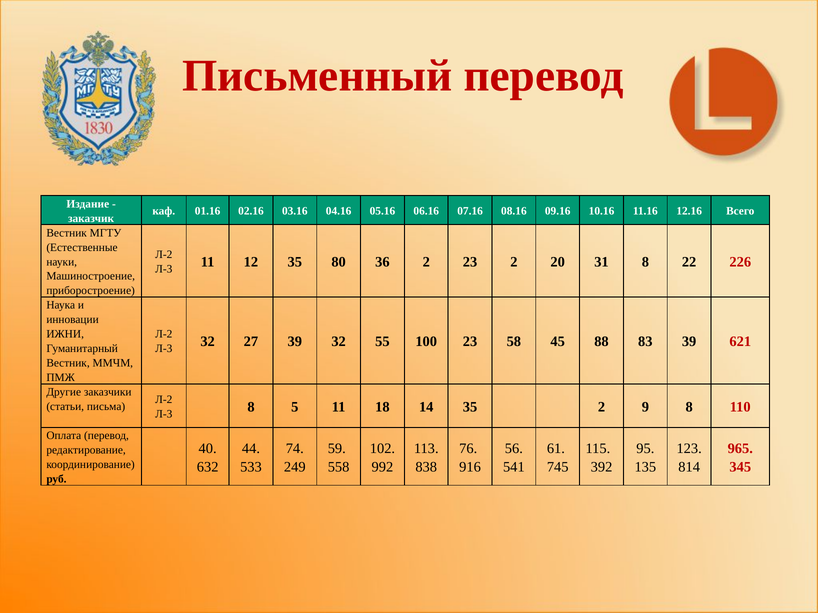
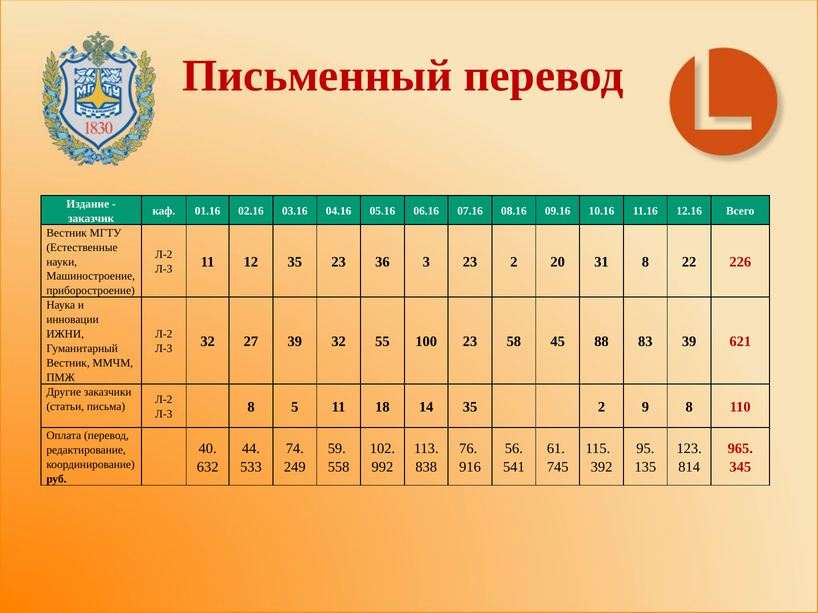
35 80: 80 -> 23
36 2: 2 -> 3
